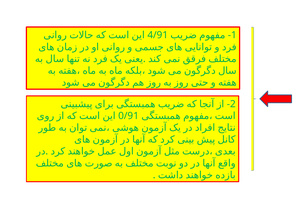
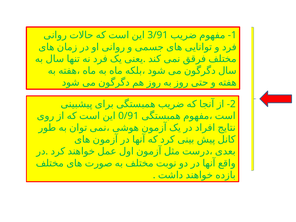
4/91: 4/91 -> 3/91
